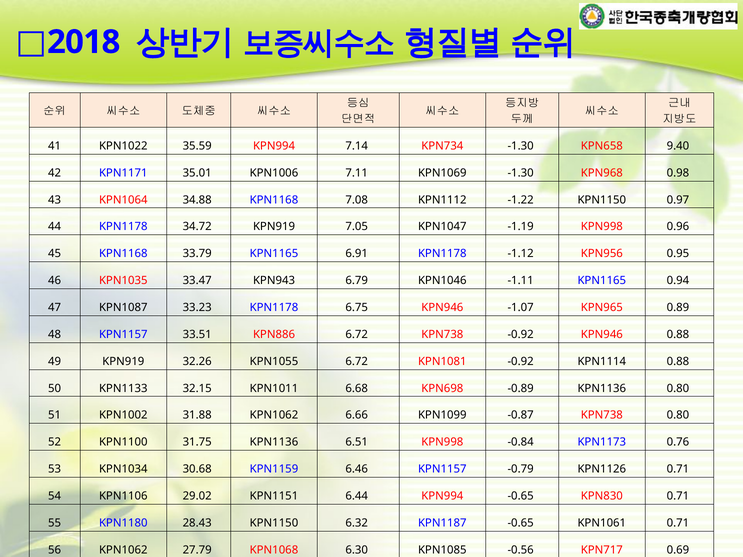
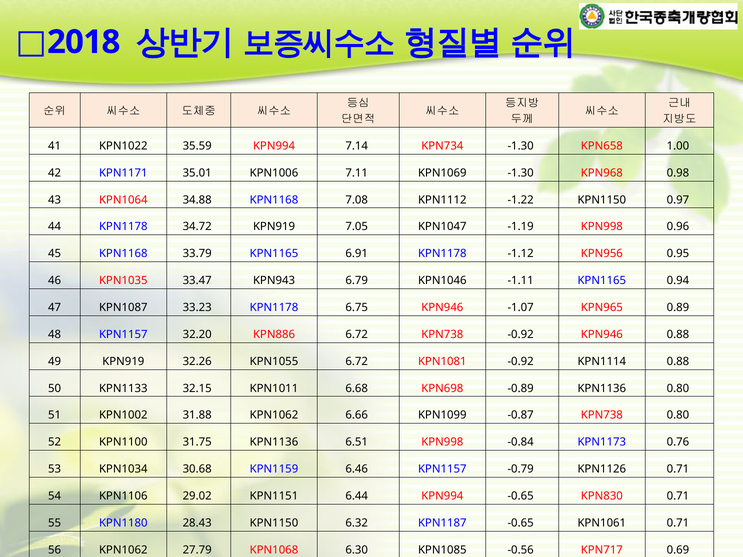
9.40: 9.40 -> 1.00
33.51: 33.51 -> 32.20
